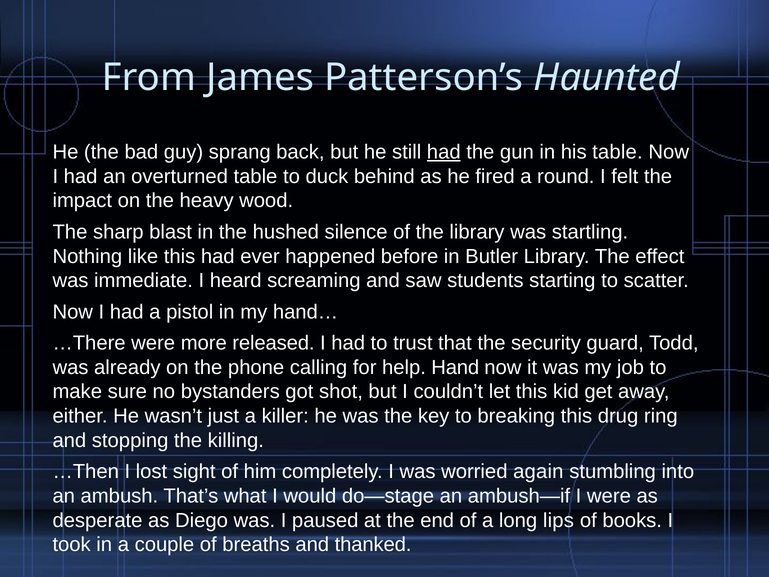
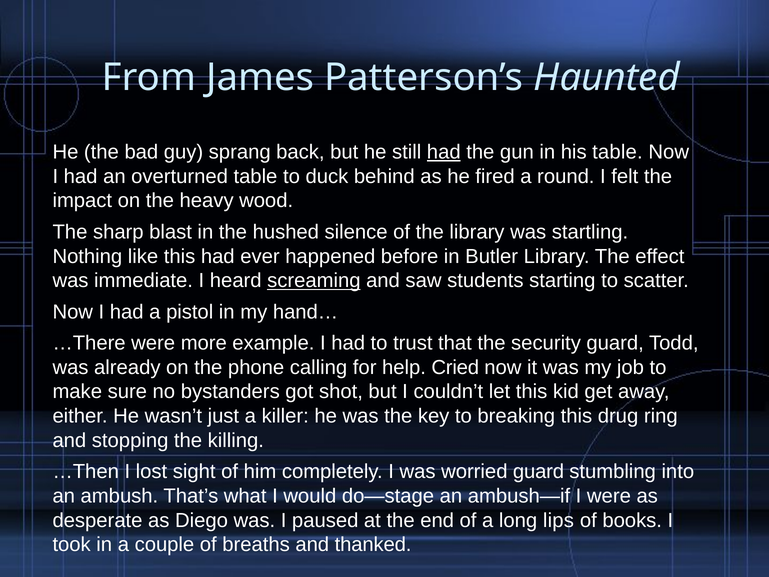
screaming underline: none -> present
released: released -> example
Hand: Hand -> Cried
worried again: again -> guard
